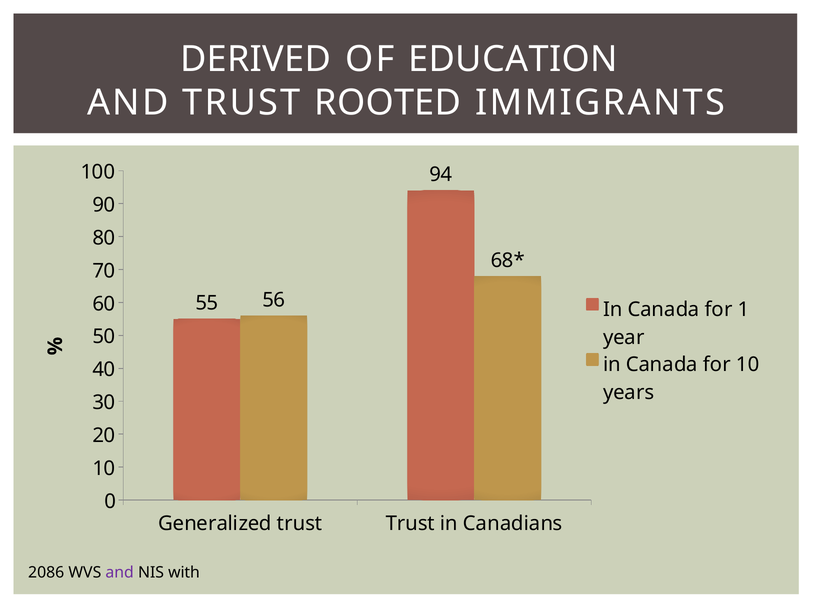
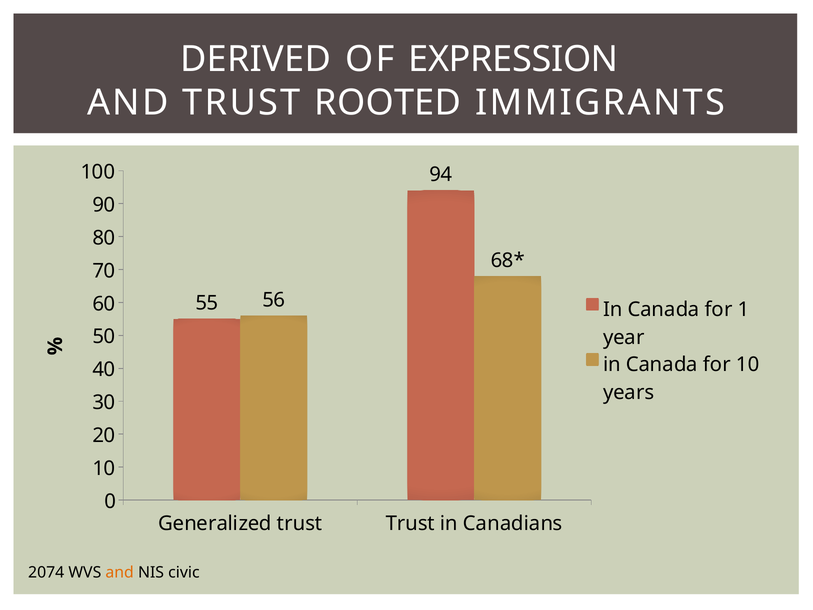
EDUCATION: EDUCATION -> EXPRESSION
2086: 2086 -> 2074
and at (120, 572) colour: purple -> orange
with: with -> civic
